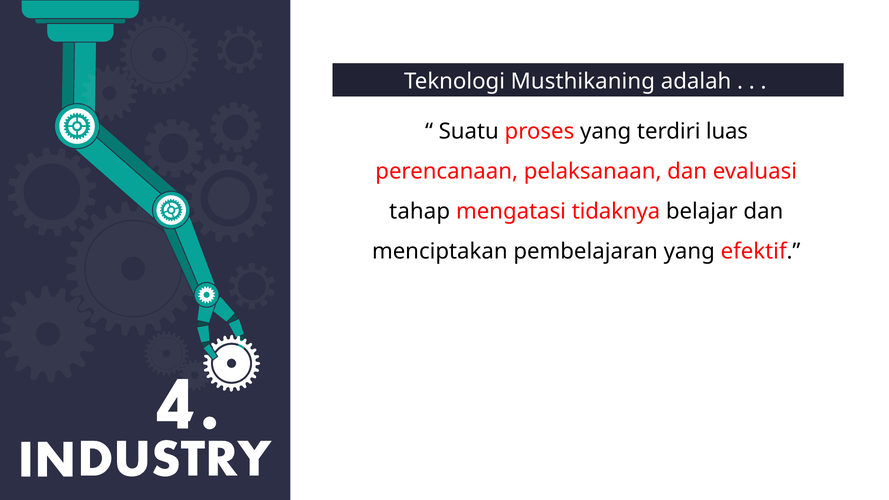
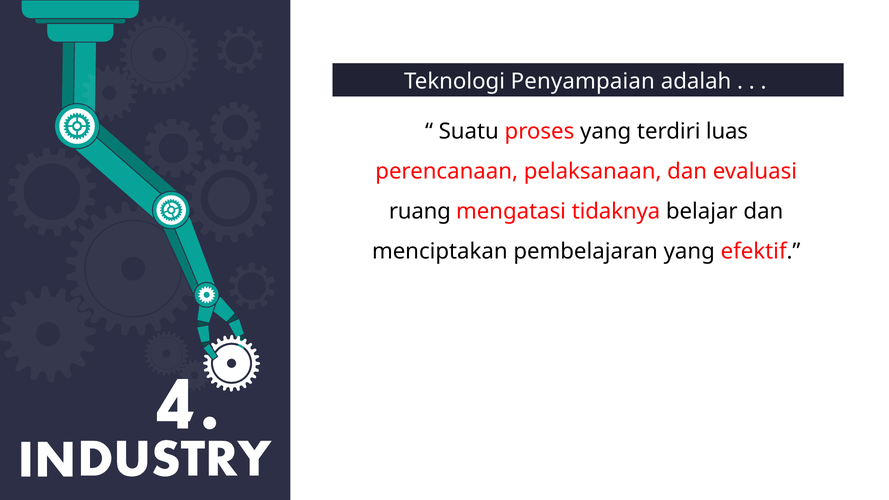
Musthikaning: Musthikaning -> Penyampaian
tahap: tahap -> ruang
